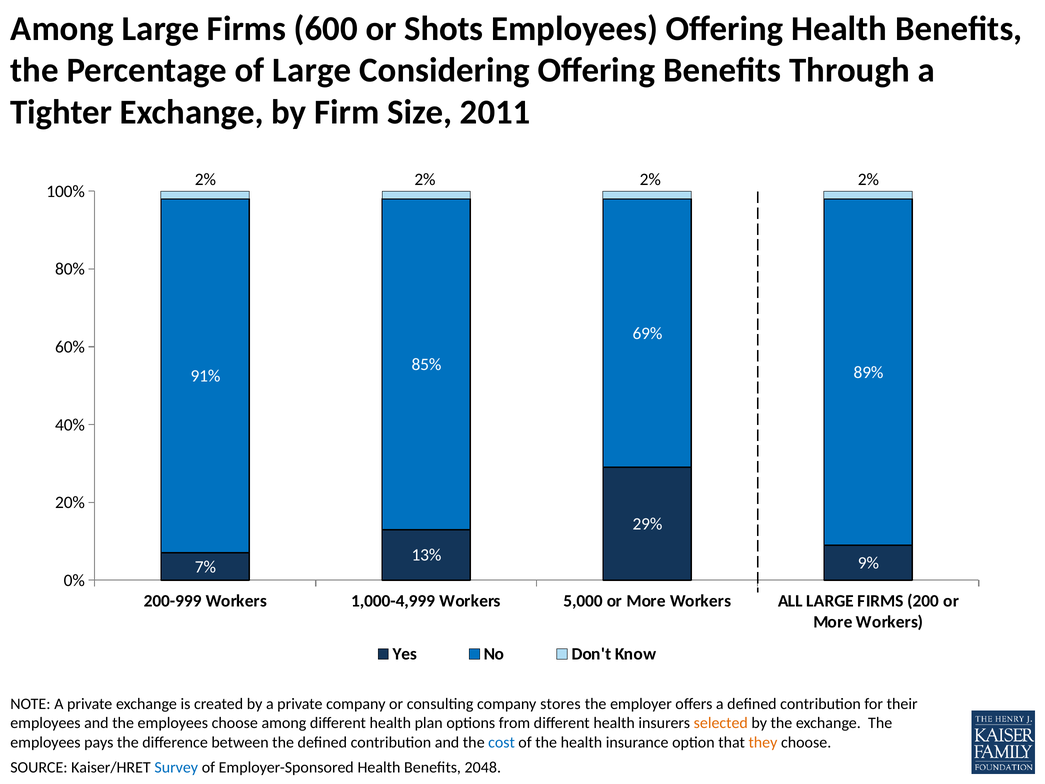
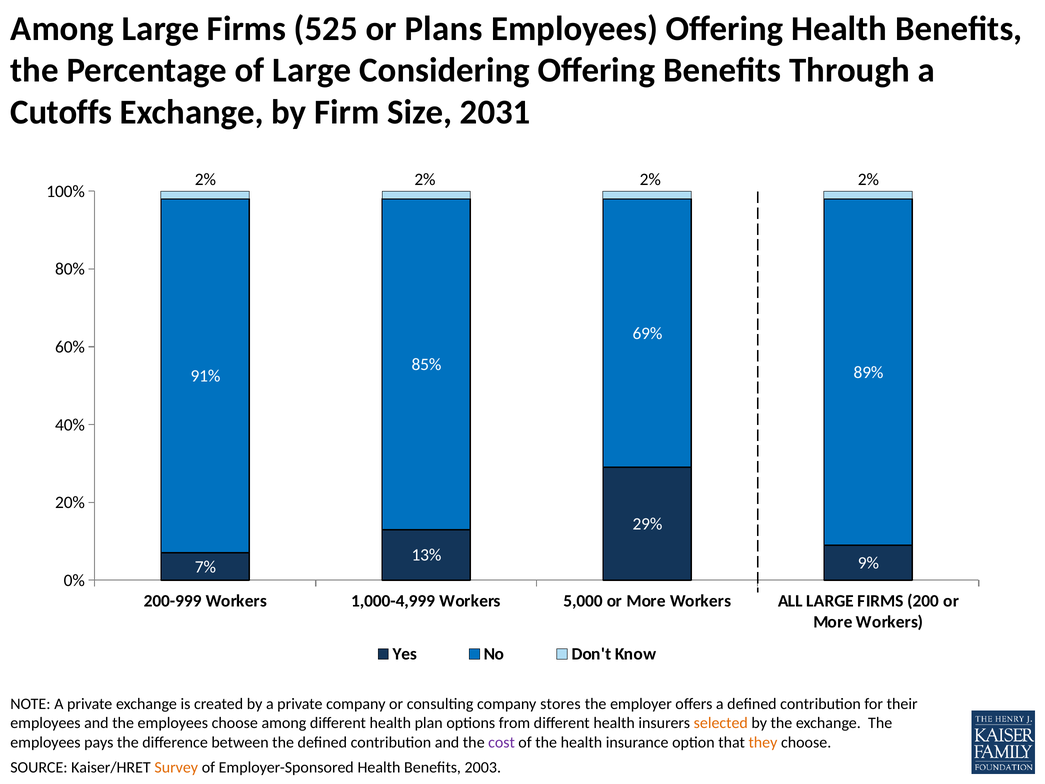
600: 600 -> 525
Shots: Shots -> Plans
Tighter: Tighter -> Cutoffs
2011: 2011 -> 2031
cost colour: blue -> purple
Survey colour: blue -> orange
2048: 2048 -> 2003
